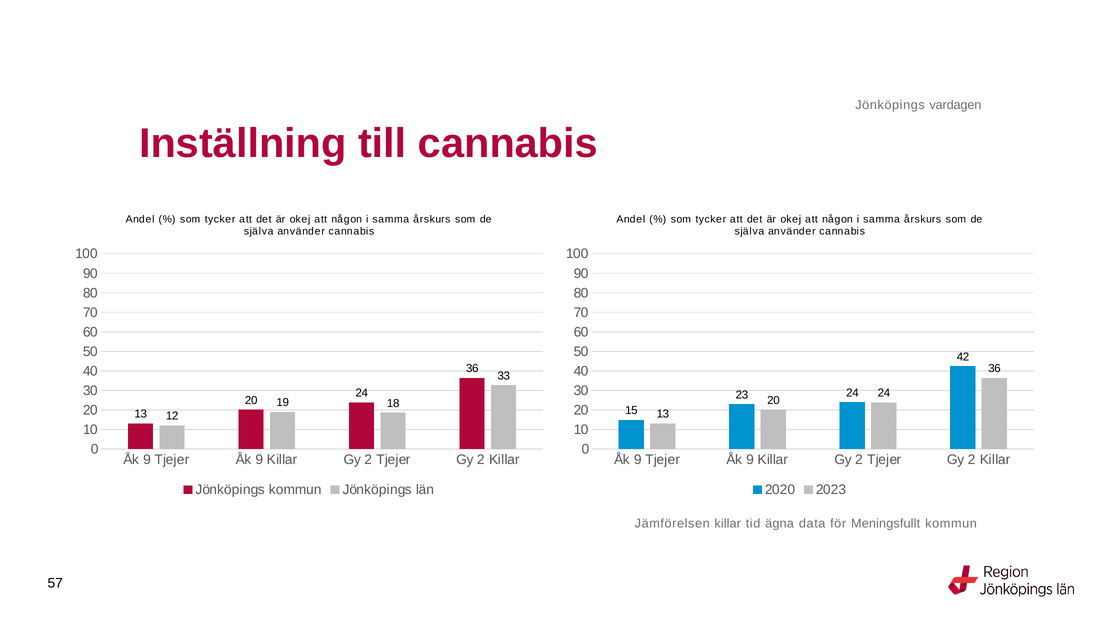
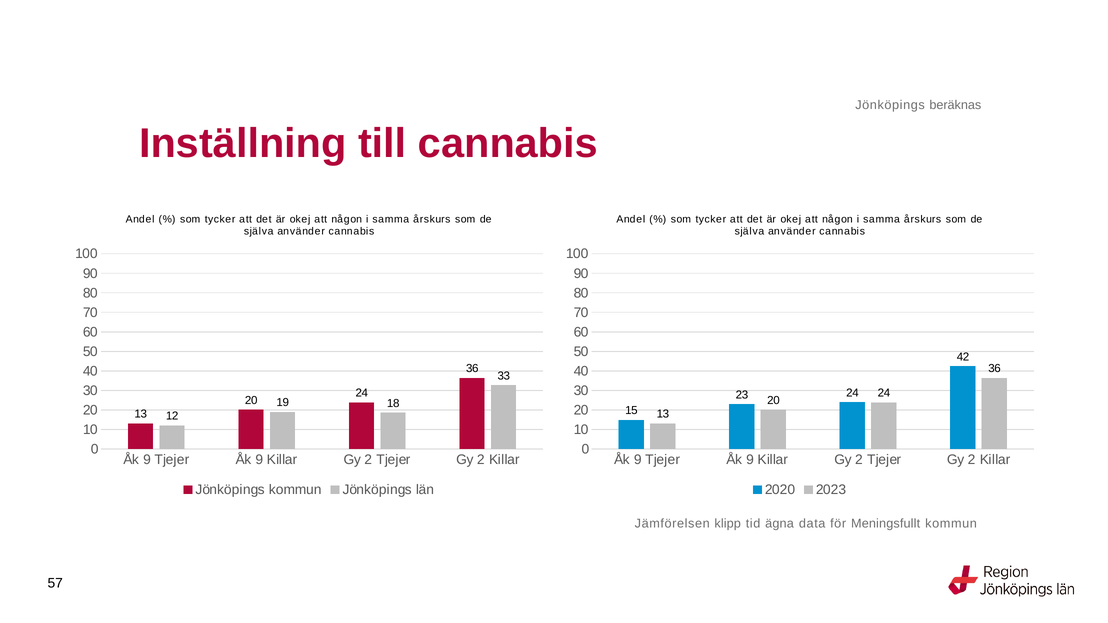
vardagen: vardagen -> beräknas
Jämförelsen killar: killar -> klipp
